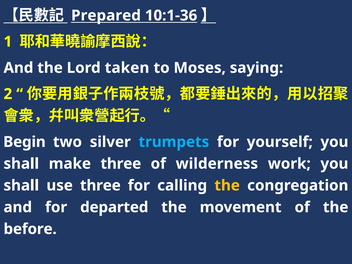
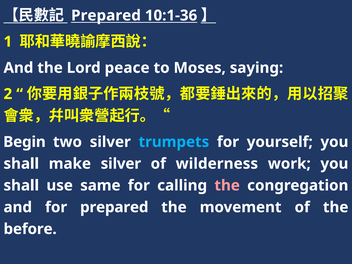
taken: taken -> peace
make three: three -> silver
use three: three -> same
the at (227, 185) colour: yellow -> pink
for departed: departed -> prepared
